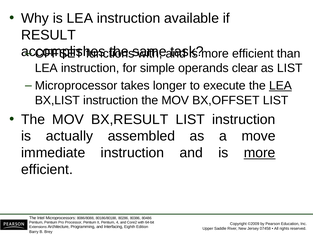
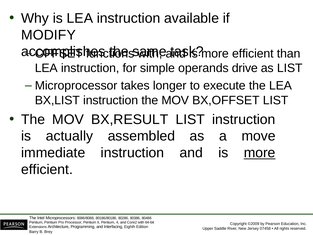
RESULT: RESULT -> MODIFY
clear: clear -> drive
LEA at (280, 86) underline: present -> none
